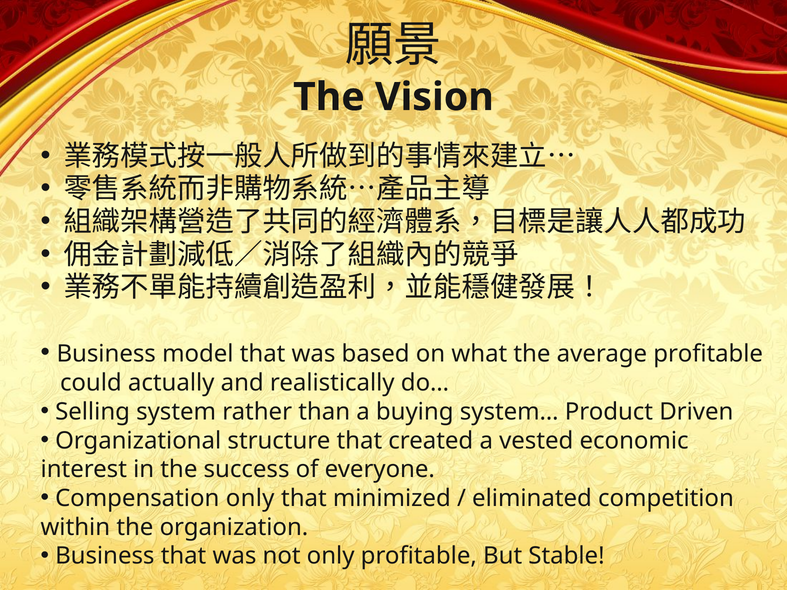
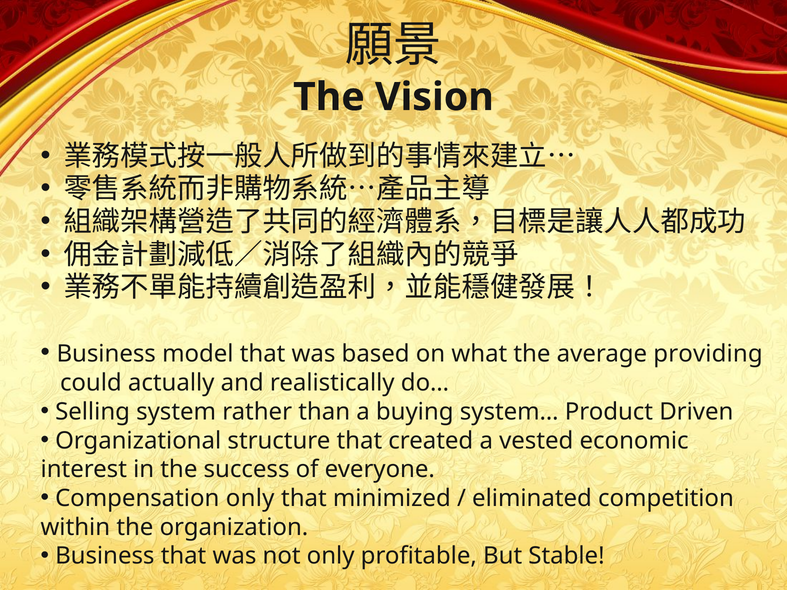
average profitable: profitable -> providing
